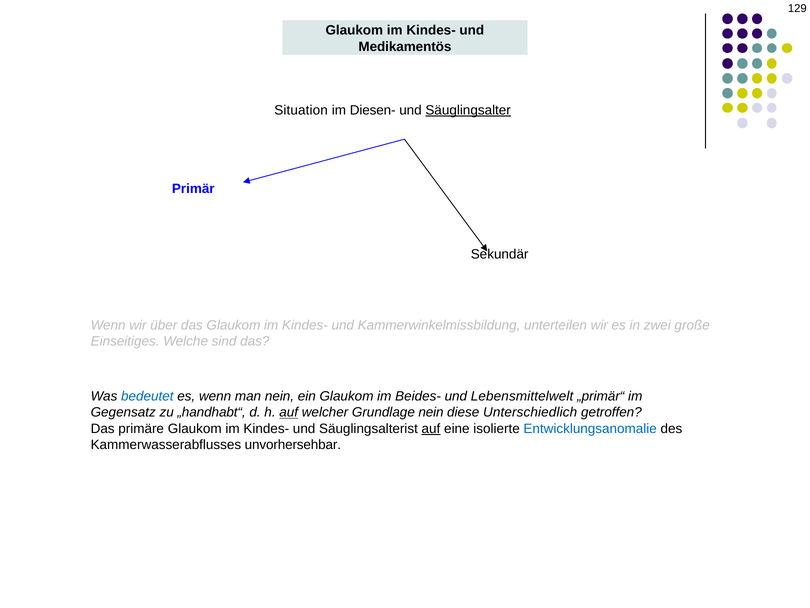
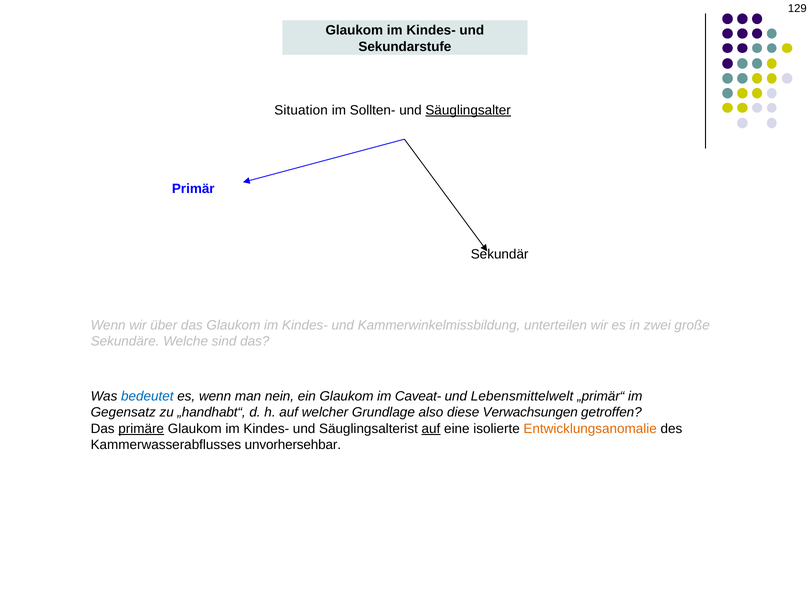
Medikamentös: Medikamentös -> Sekundarstufe
Diesen-: Diesen- -> Sollten-
Einseitiges: Einseitiges -> Sekundäre
Beides-: Beides- -> Caveat-
auf at (289, 412) underline: present -> none
Grundlage nein: nein -> also
Unterschiedlich: Unterschiedlich -> Verwachsungen
primäre underline: none -> present
Entwicklungsanomalie colour: blue -> orange
